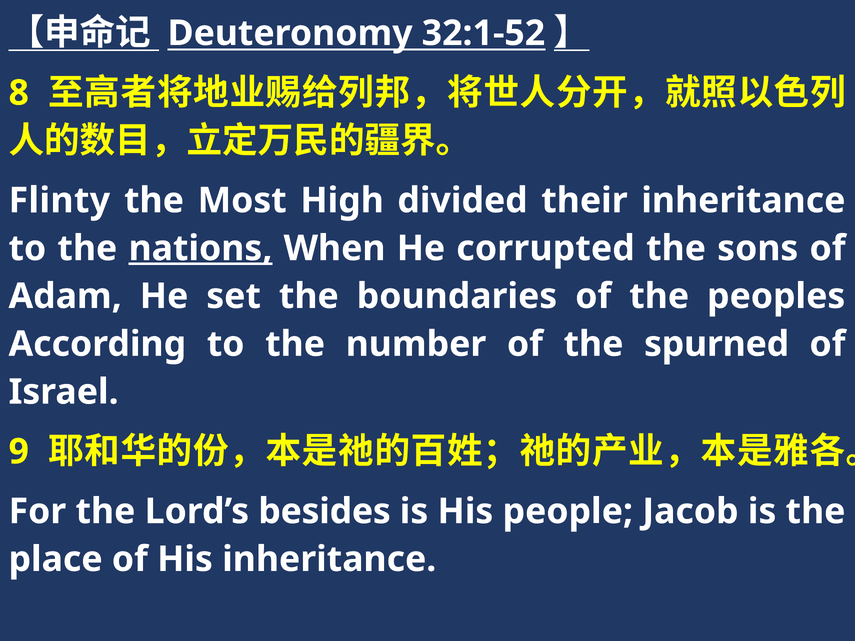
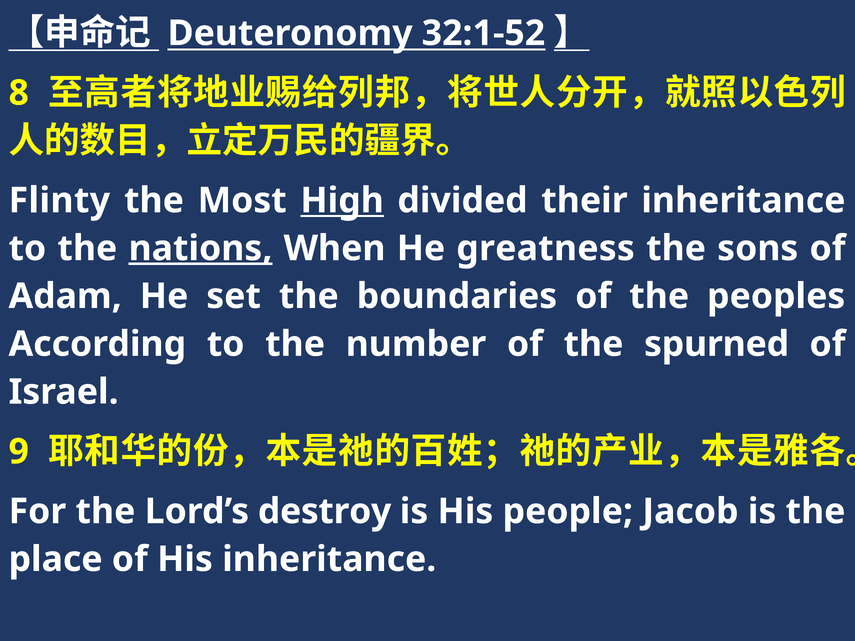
High underline: none -> present
corrupted: corrupted -> greatness
besides: besides -> destroy
